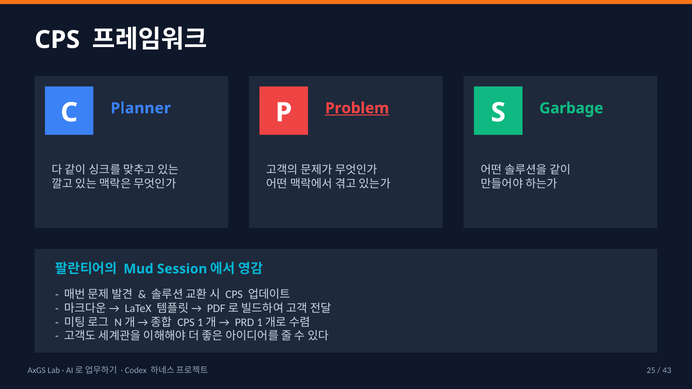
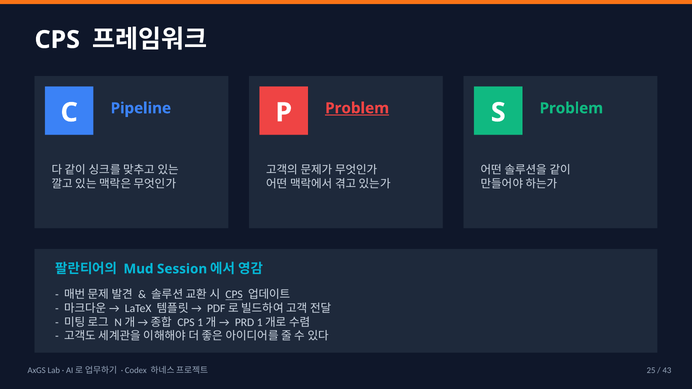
Planner: Planner -> Pipeline
S Garbage: Garbage -> Problem
CPS at (234, 295) underline: none -> present
